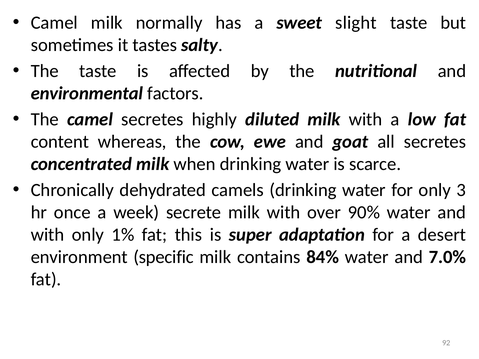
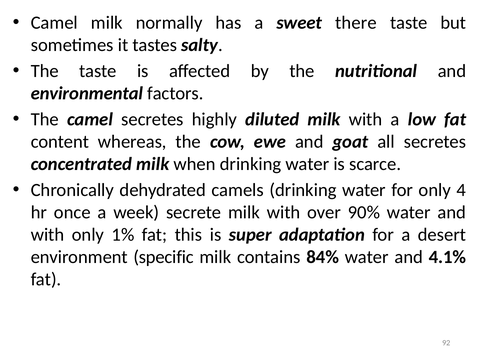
slight: slight -> there
3: 3 -> 4
7.0%: 7.0% -> 4.1%
